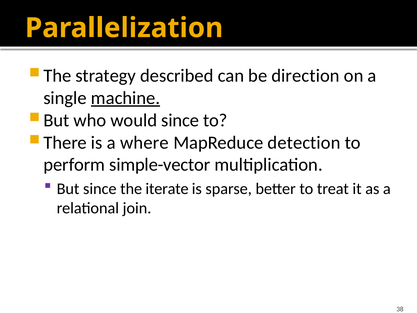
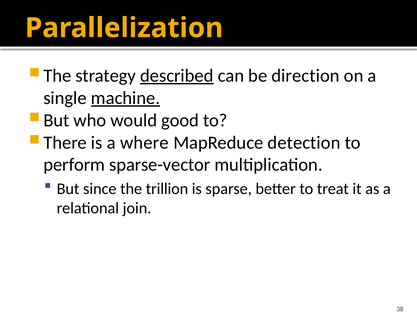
described underline: none -> present
would since: since -> good
simple-vector: simple-vector -> sparse-vector
iterate: iterate -> trillion
